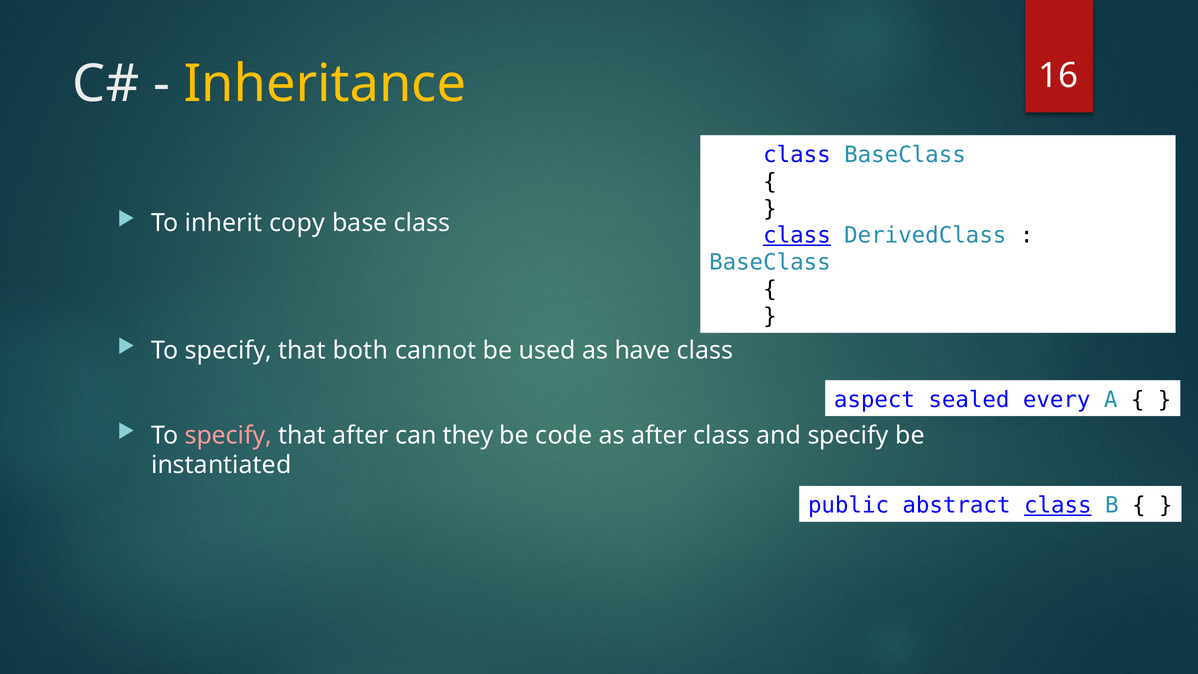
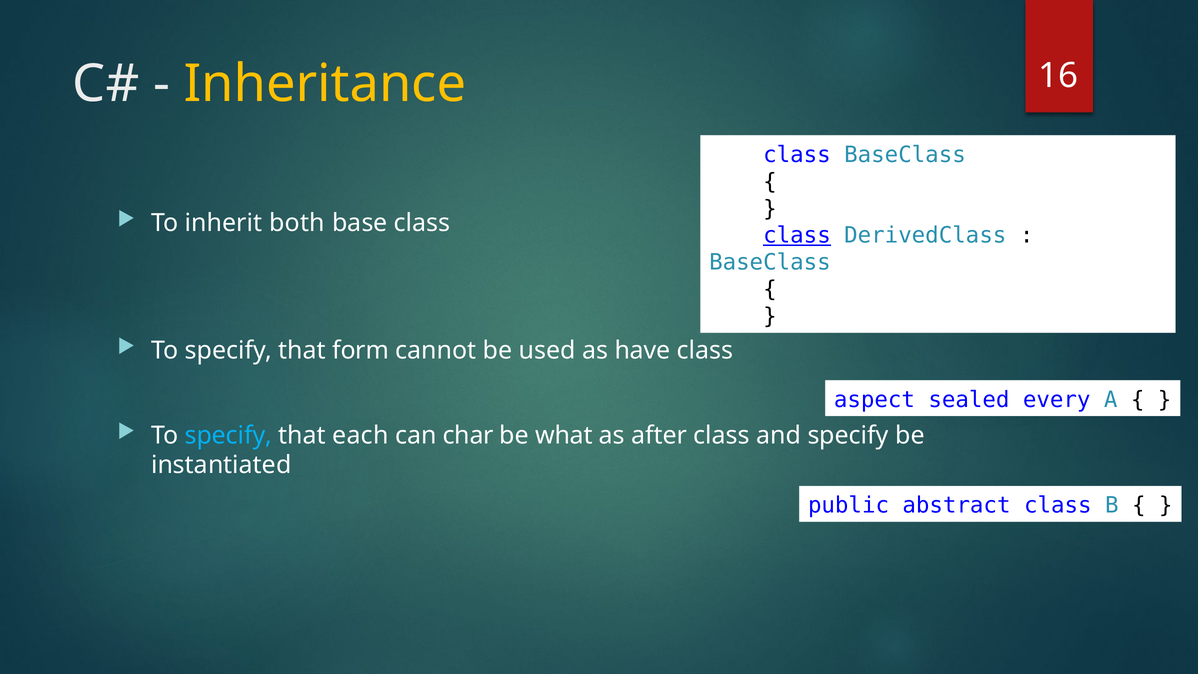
copy: copy -> both
both: both -> form
specify at (228, 435) colour: pink -> light blue
that after: after -> each
they: they -> char
code: code -> what
class at (1058, 505) underline: present -> none
